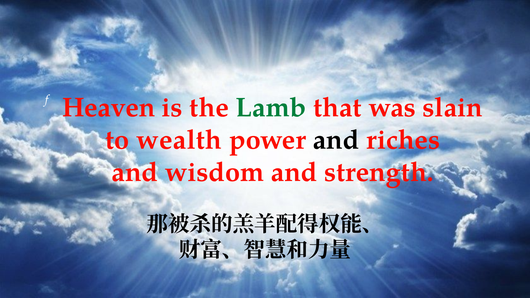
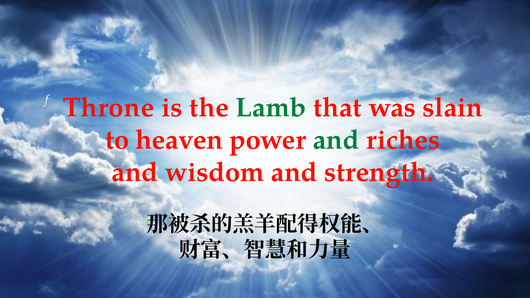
Heaven: Heaven -> Throne
wealth: wealth -> heaven
and at (336, 140) colour: black -> green
